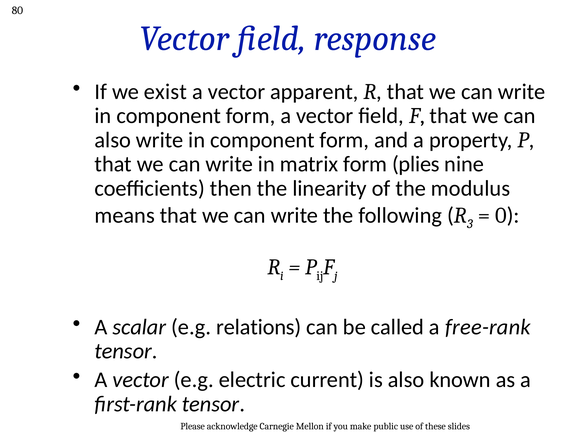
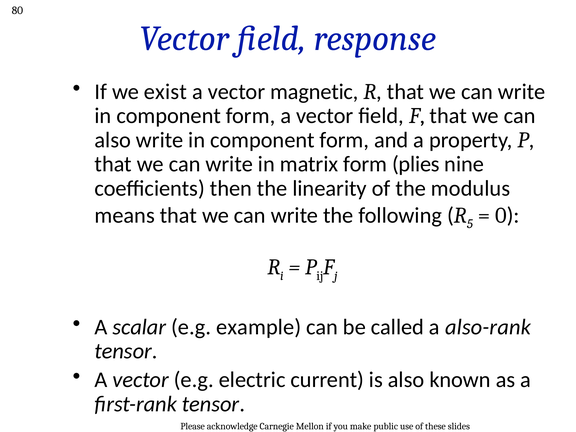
apparent: apparent -> magnetic
3: 3 -> 5
relations: relations -> example
free-rank: free-rank -> also-rank
